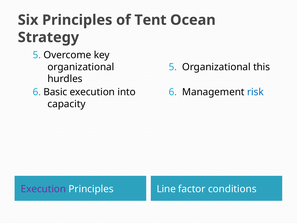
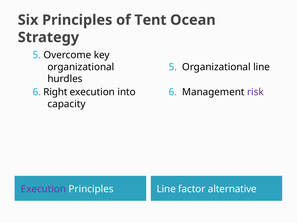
Organizational this: this -> line
Basic: Basic -> Right
risk colour: blue -> purple
conditions: conditions -> alternative
